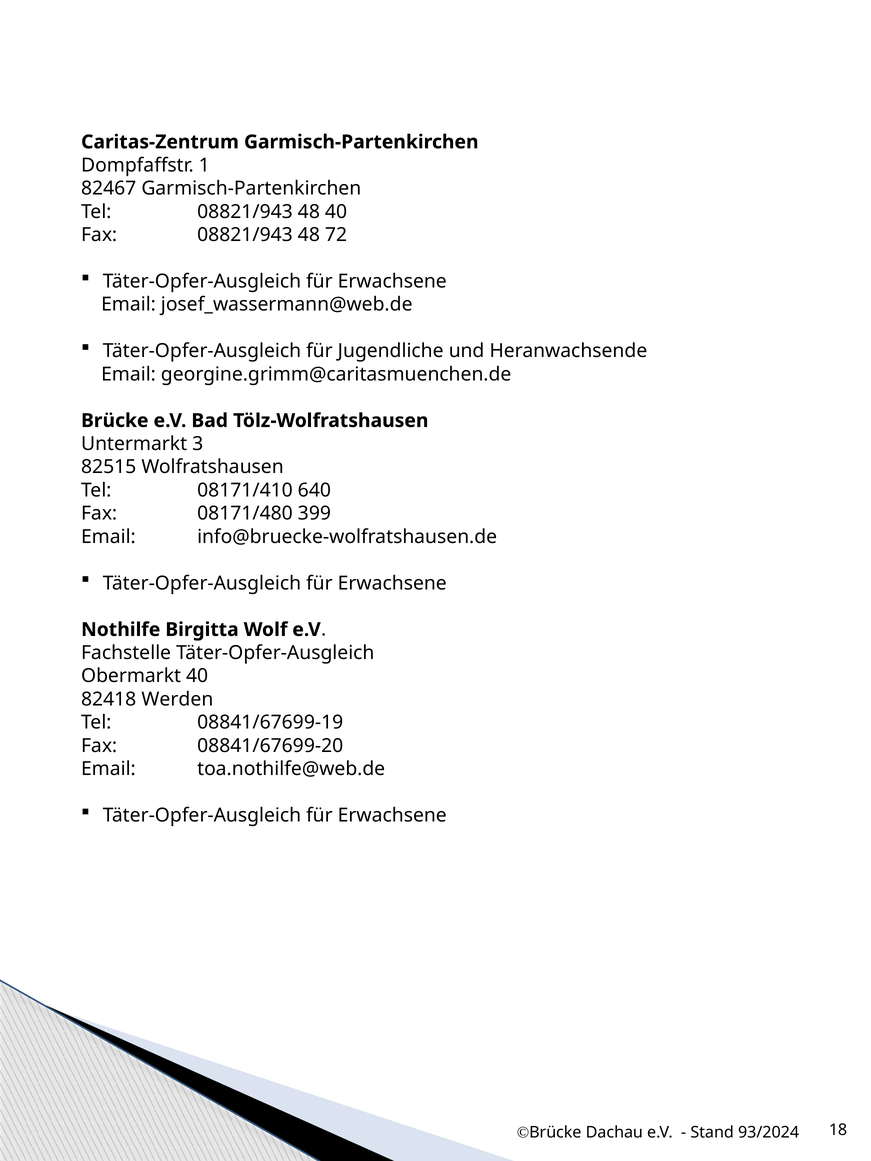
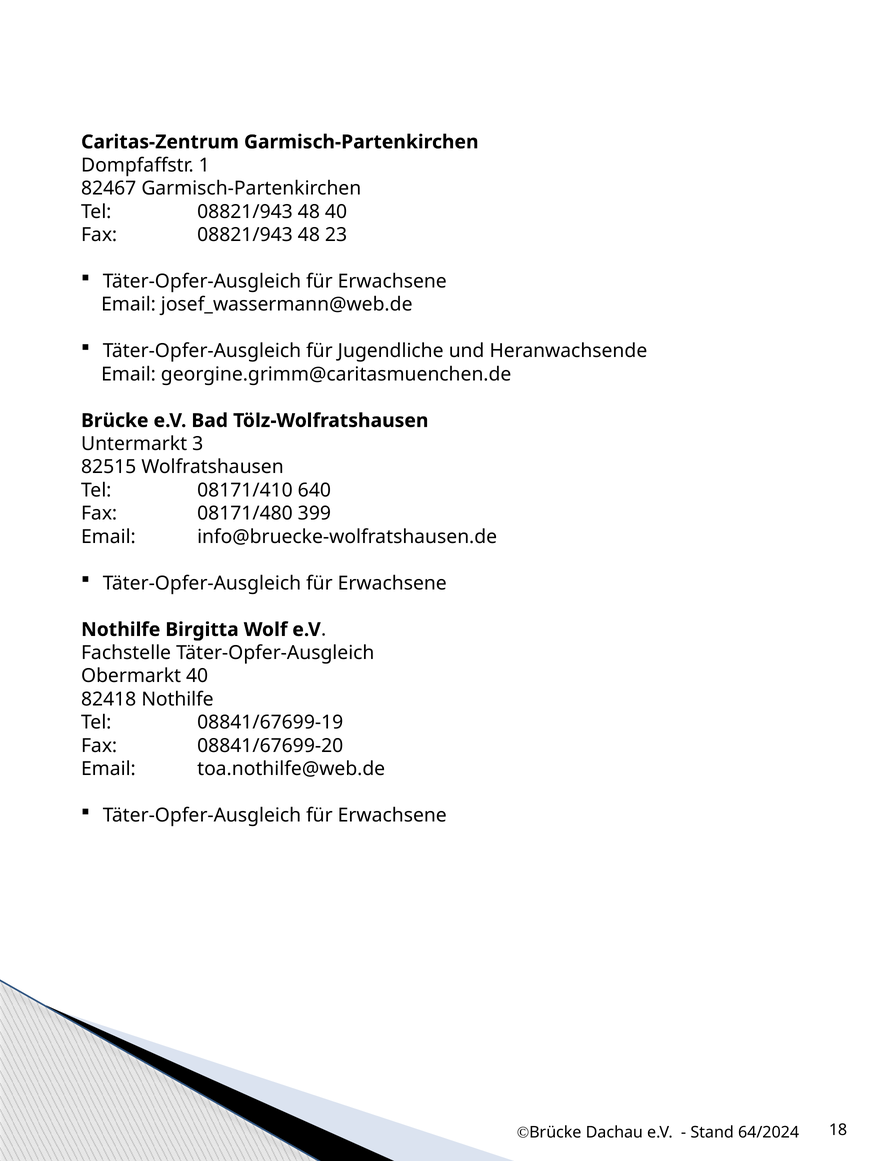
72: 72 -> 23
82418 Werden: Werden -> Nothilfe
93/2024: 93/2024 -> 64/2024
